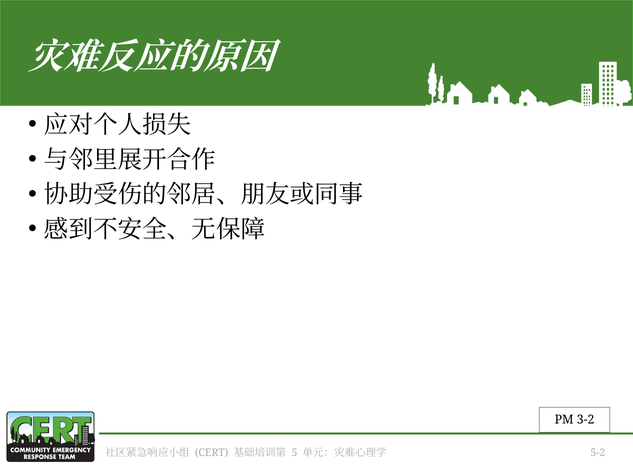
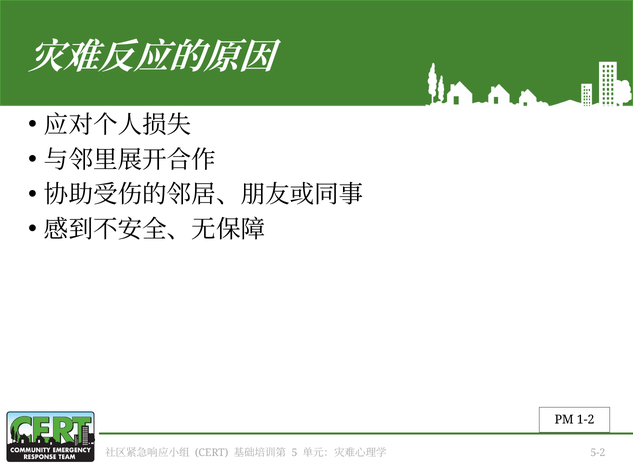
3-2: 3-2 -> 1-2
